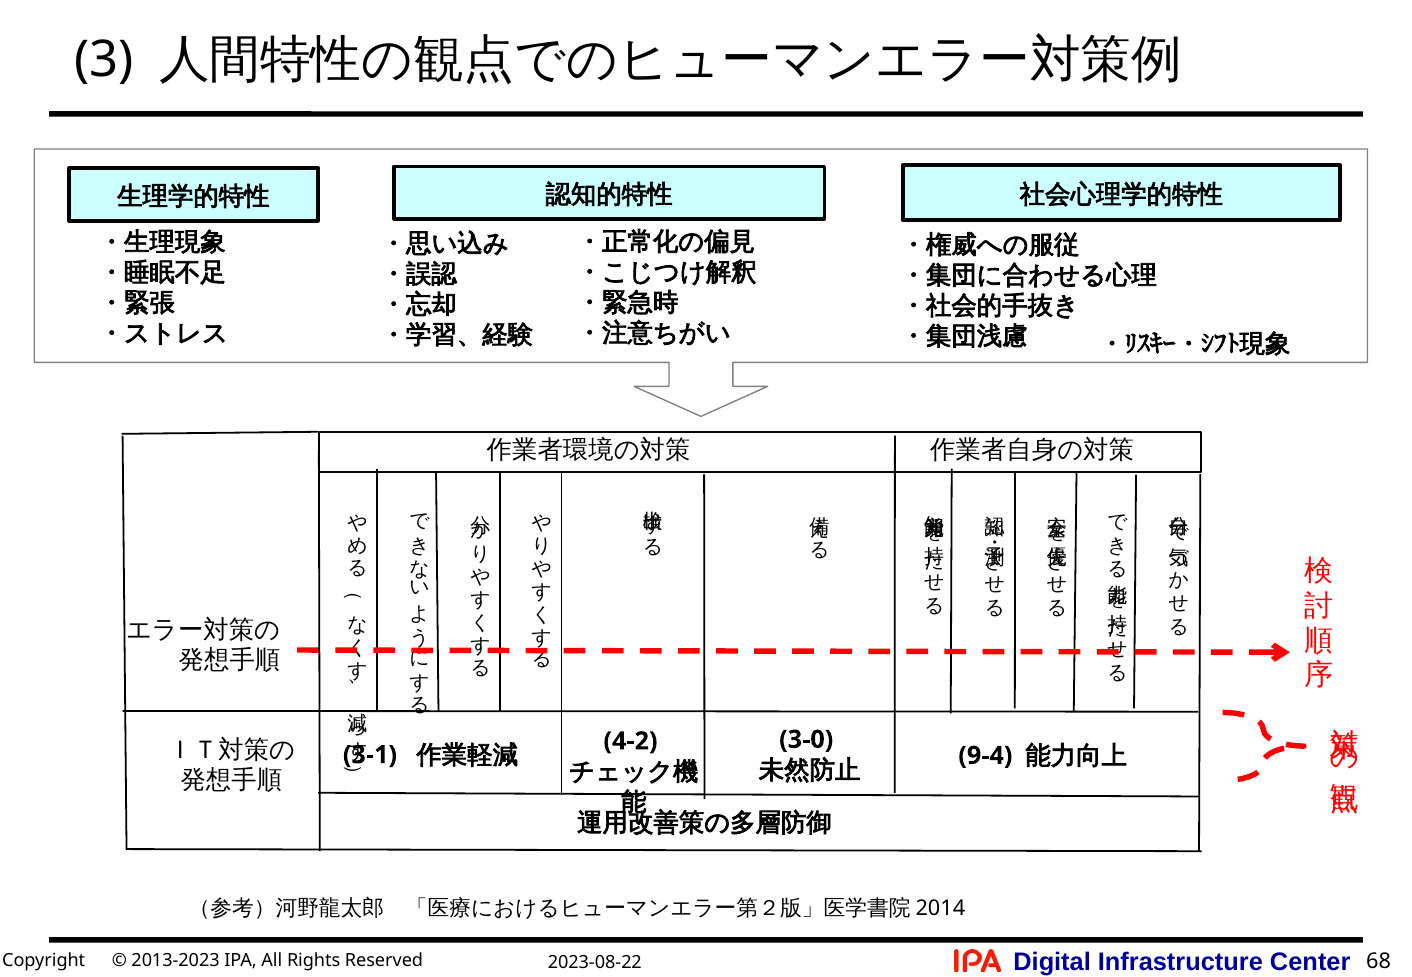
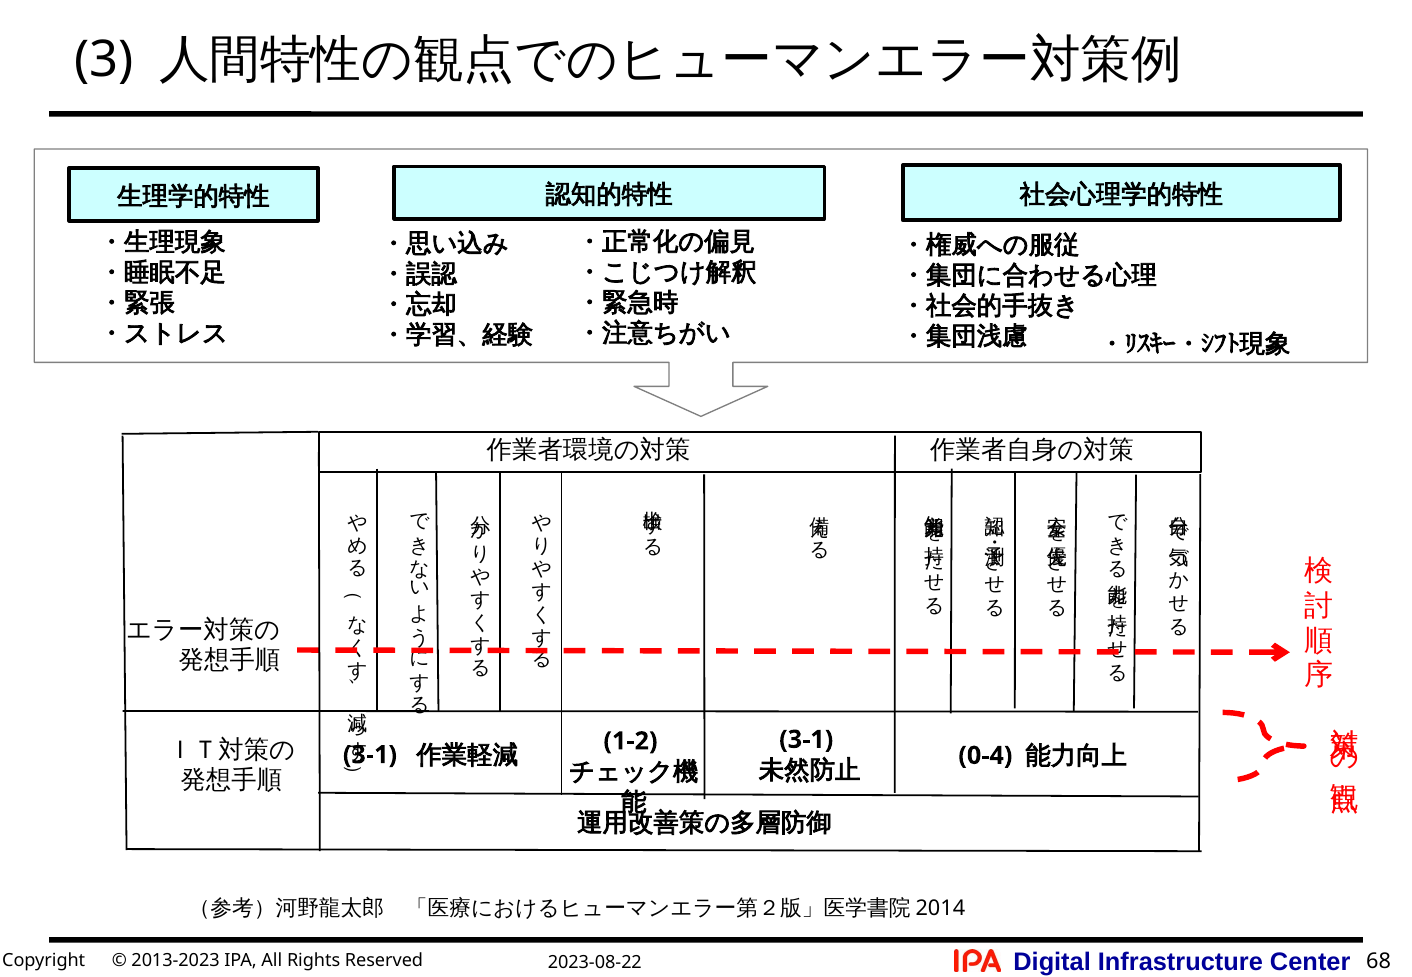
3-0 at (806, 740): 3-0 -> 3-1
4-2: 4-2 -> 1-2
9-4: 9-4 -> 0-4
